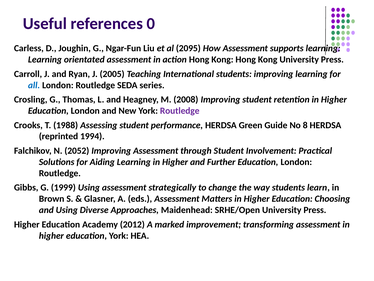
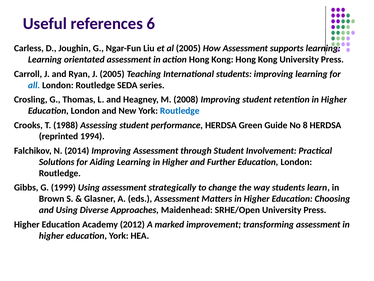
0: 0 -> 6
al 2095: 2095 -> 2005
Routledge at (180, 111) colour: purple -> blue
2052: 2052 -> 2014
